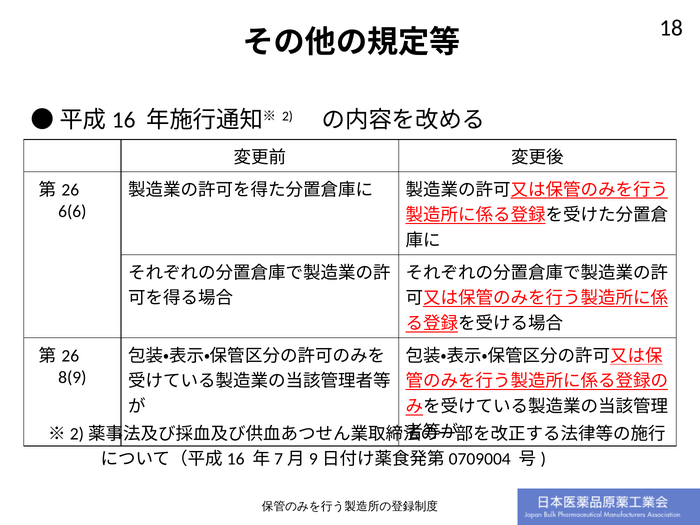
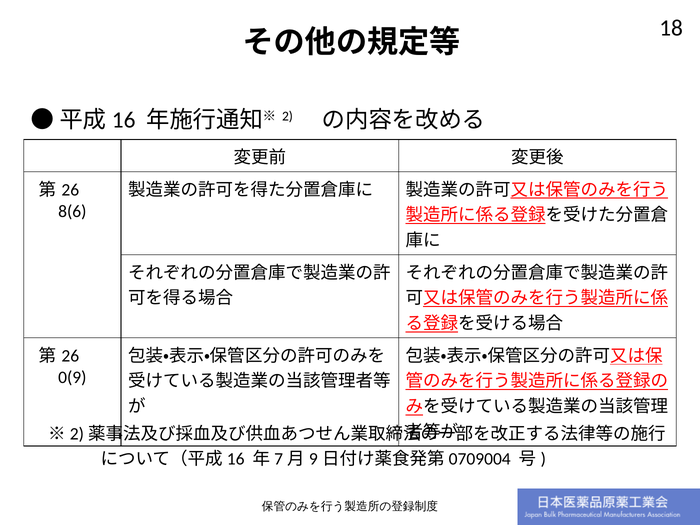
6(6: 6(6 -> 8(6
8(9: 8(9 -> 0(9
